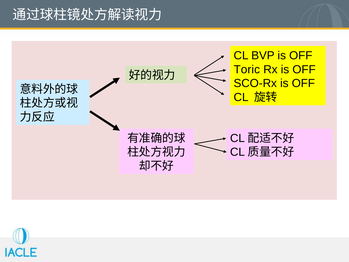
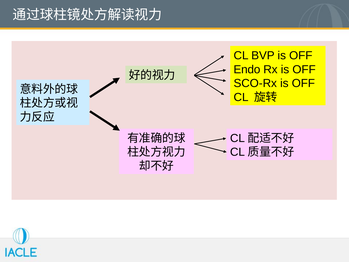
Toric: Toric -> Endo
